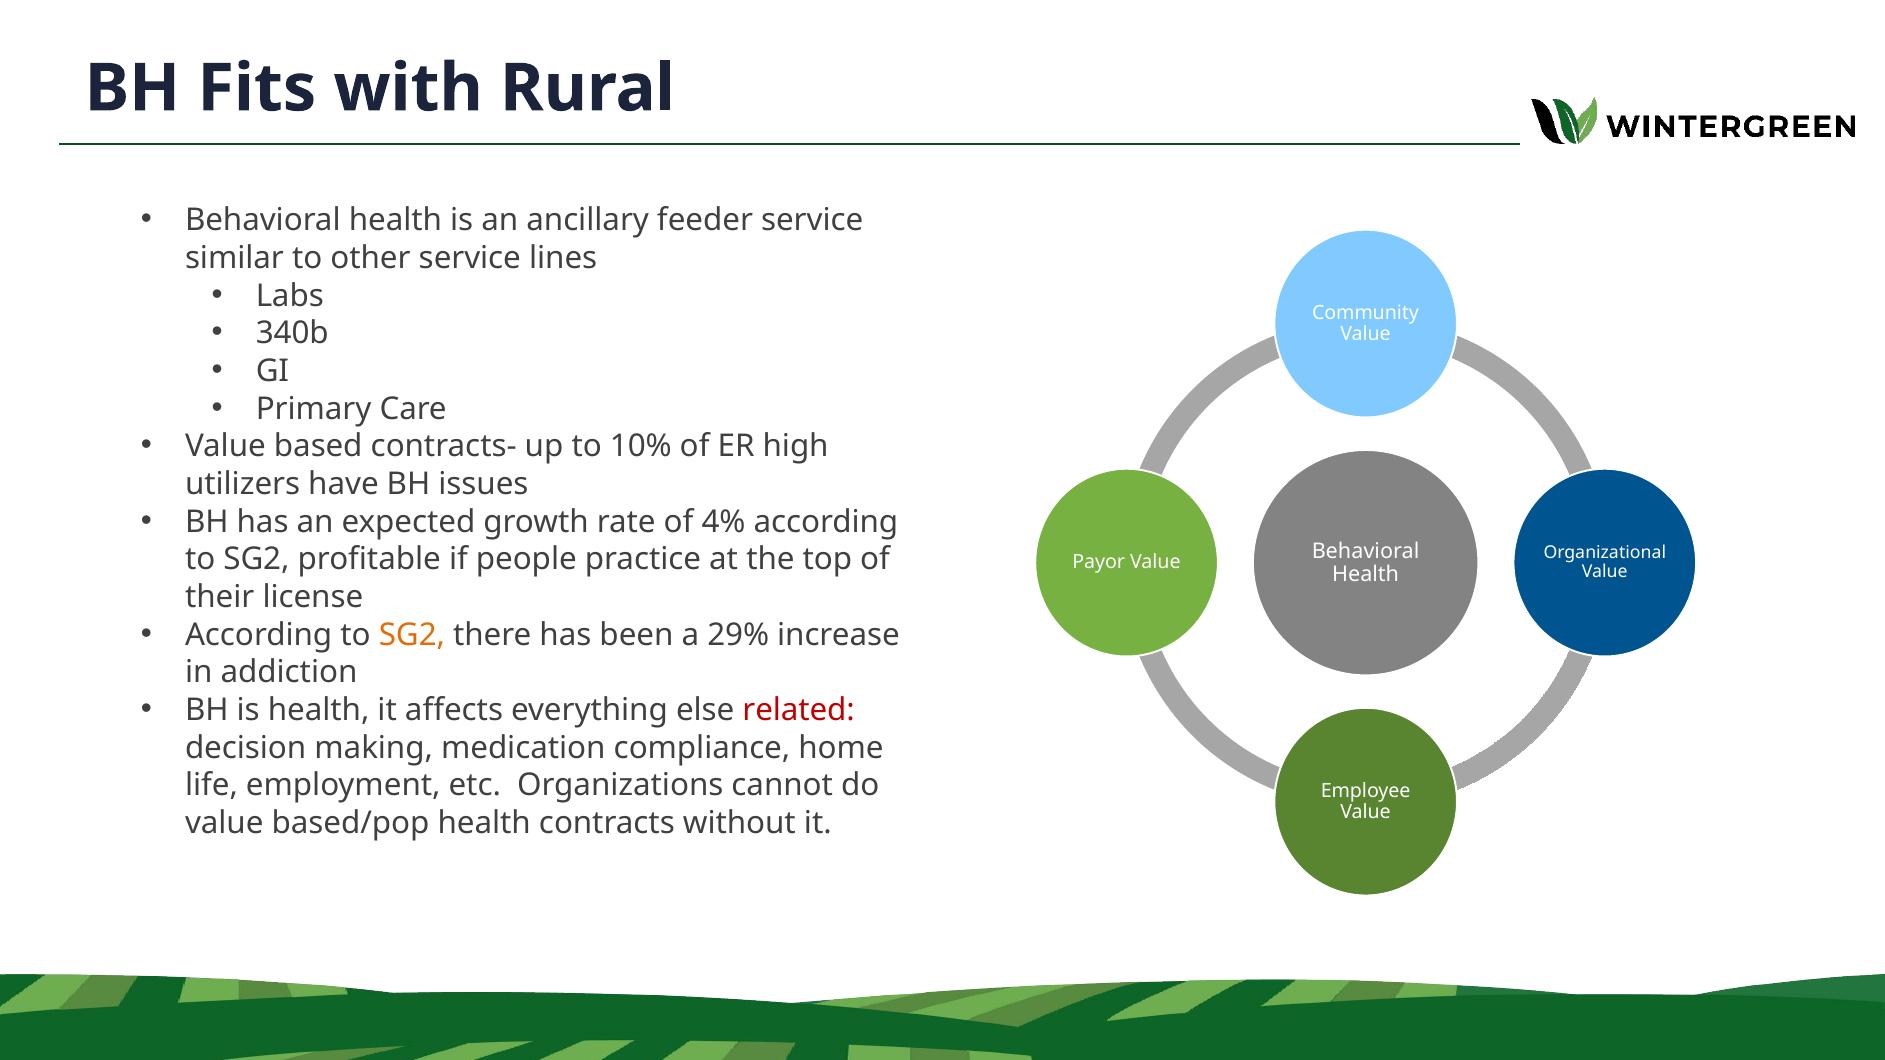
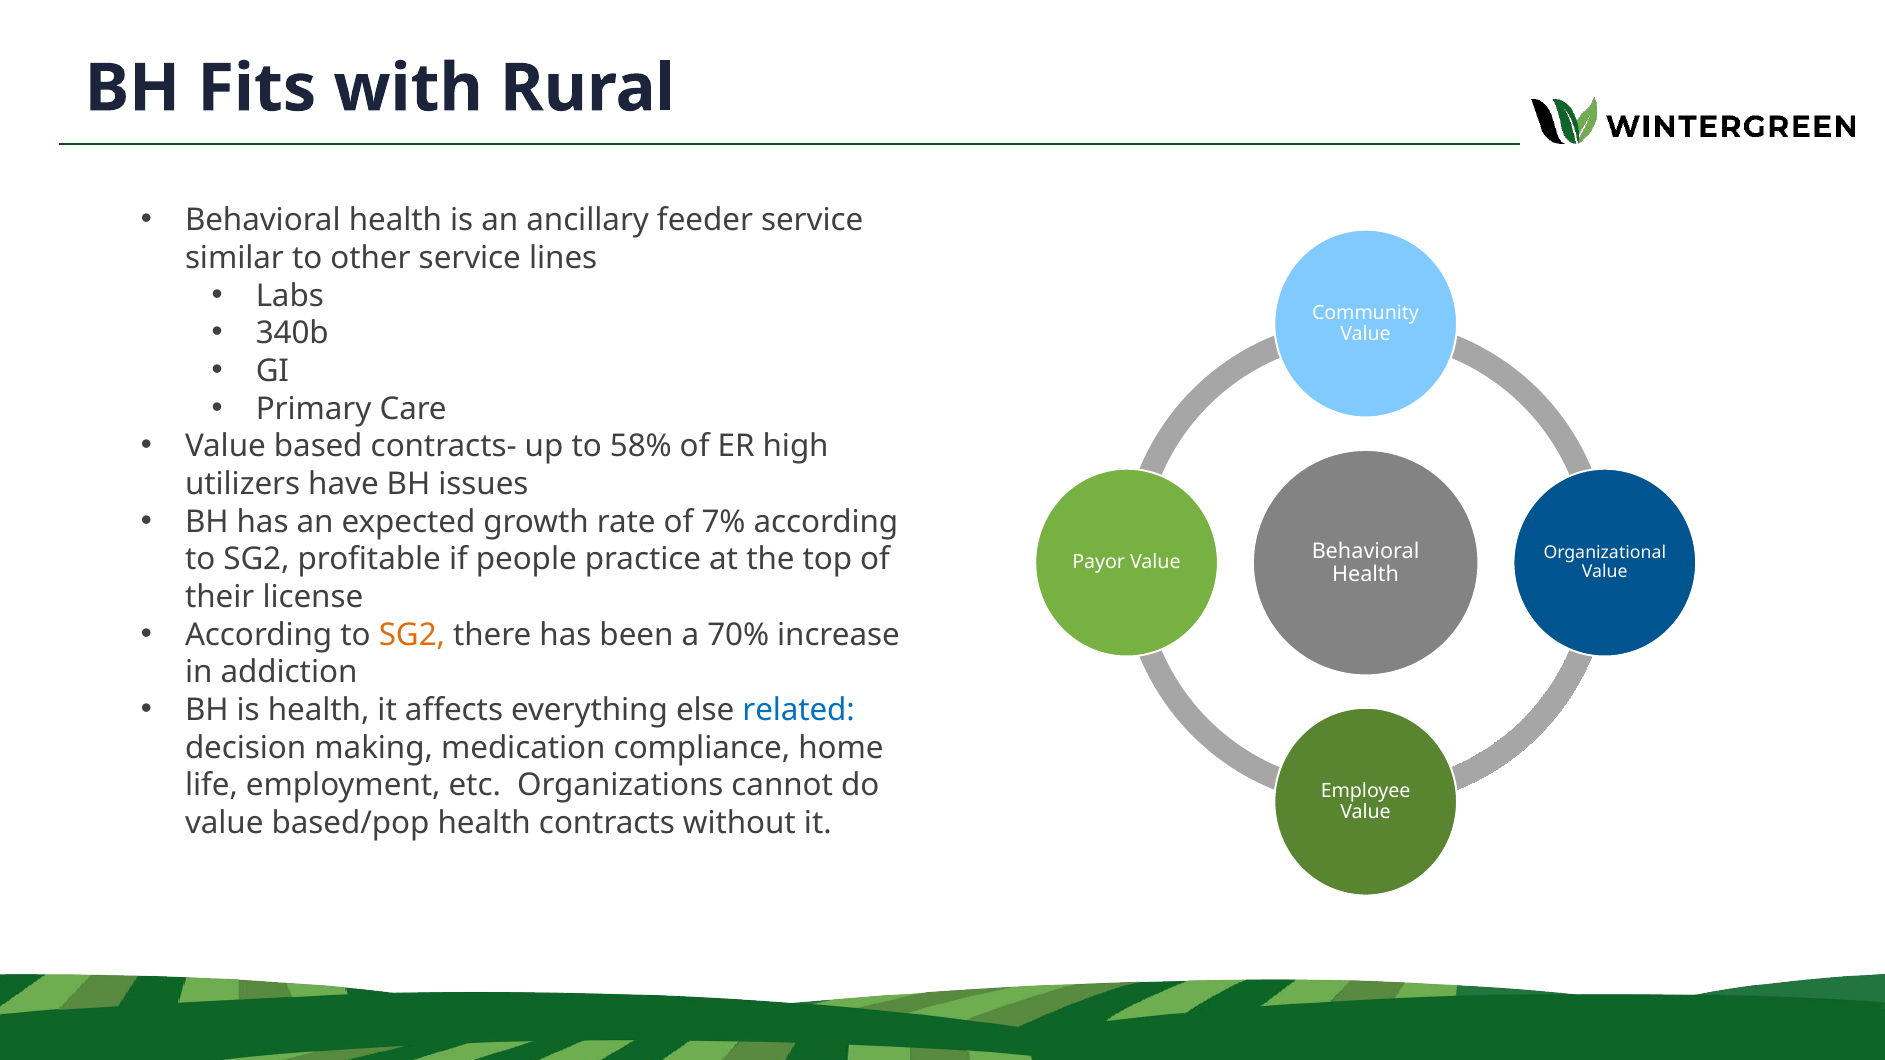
10%: 10% -> 58%
4%: 4% -> 7%
29%: 29% -> 70%
related colour: red -> blue
